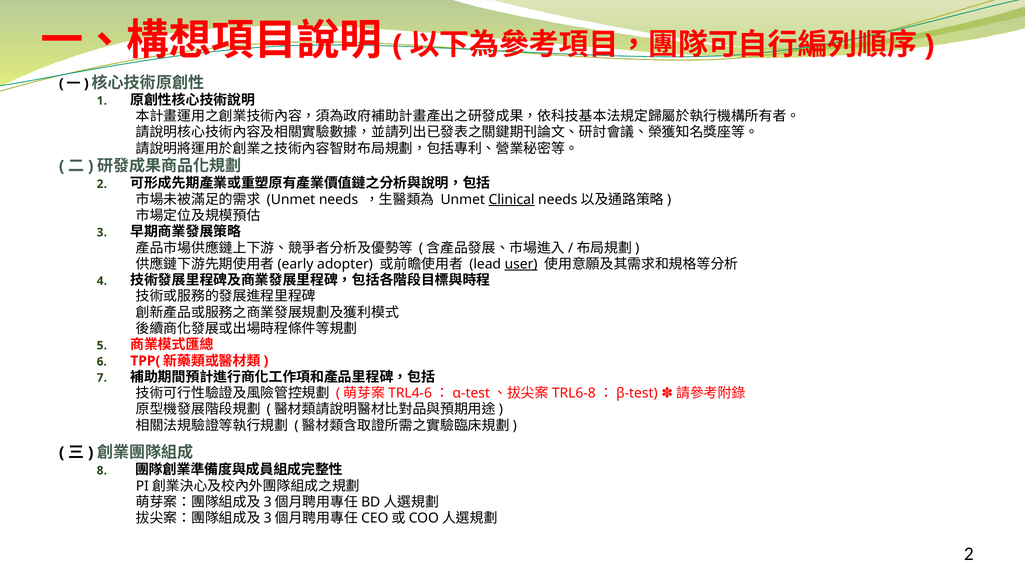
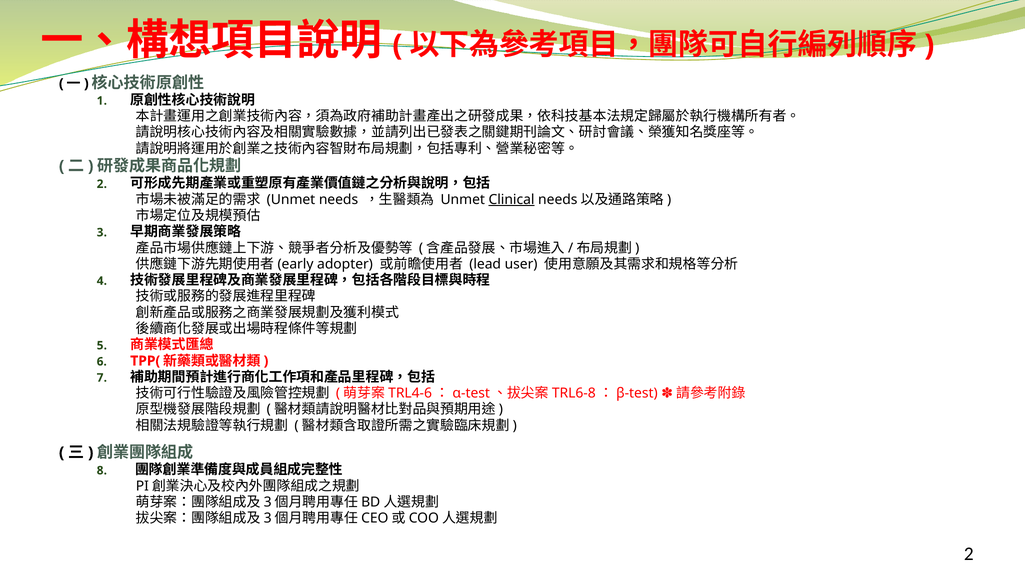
user underline: present -> none
